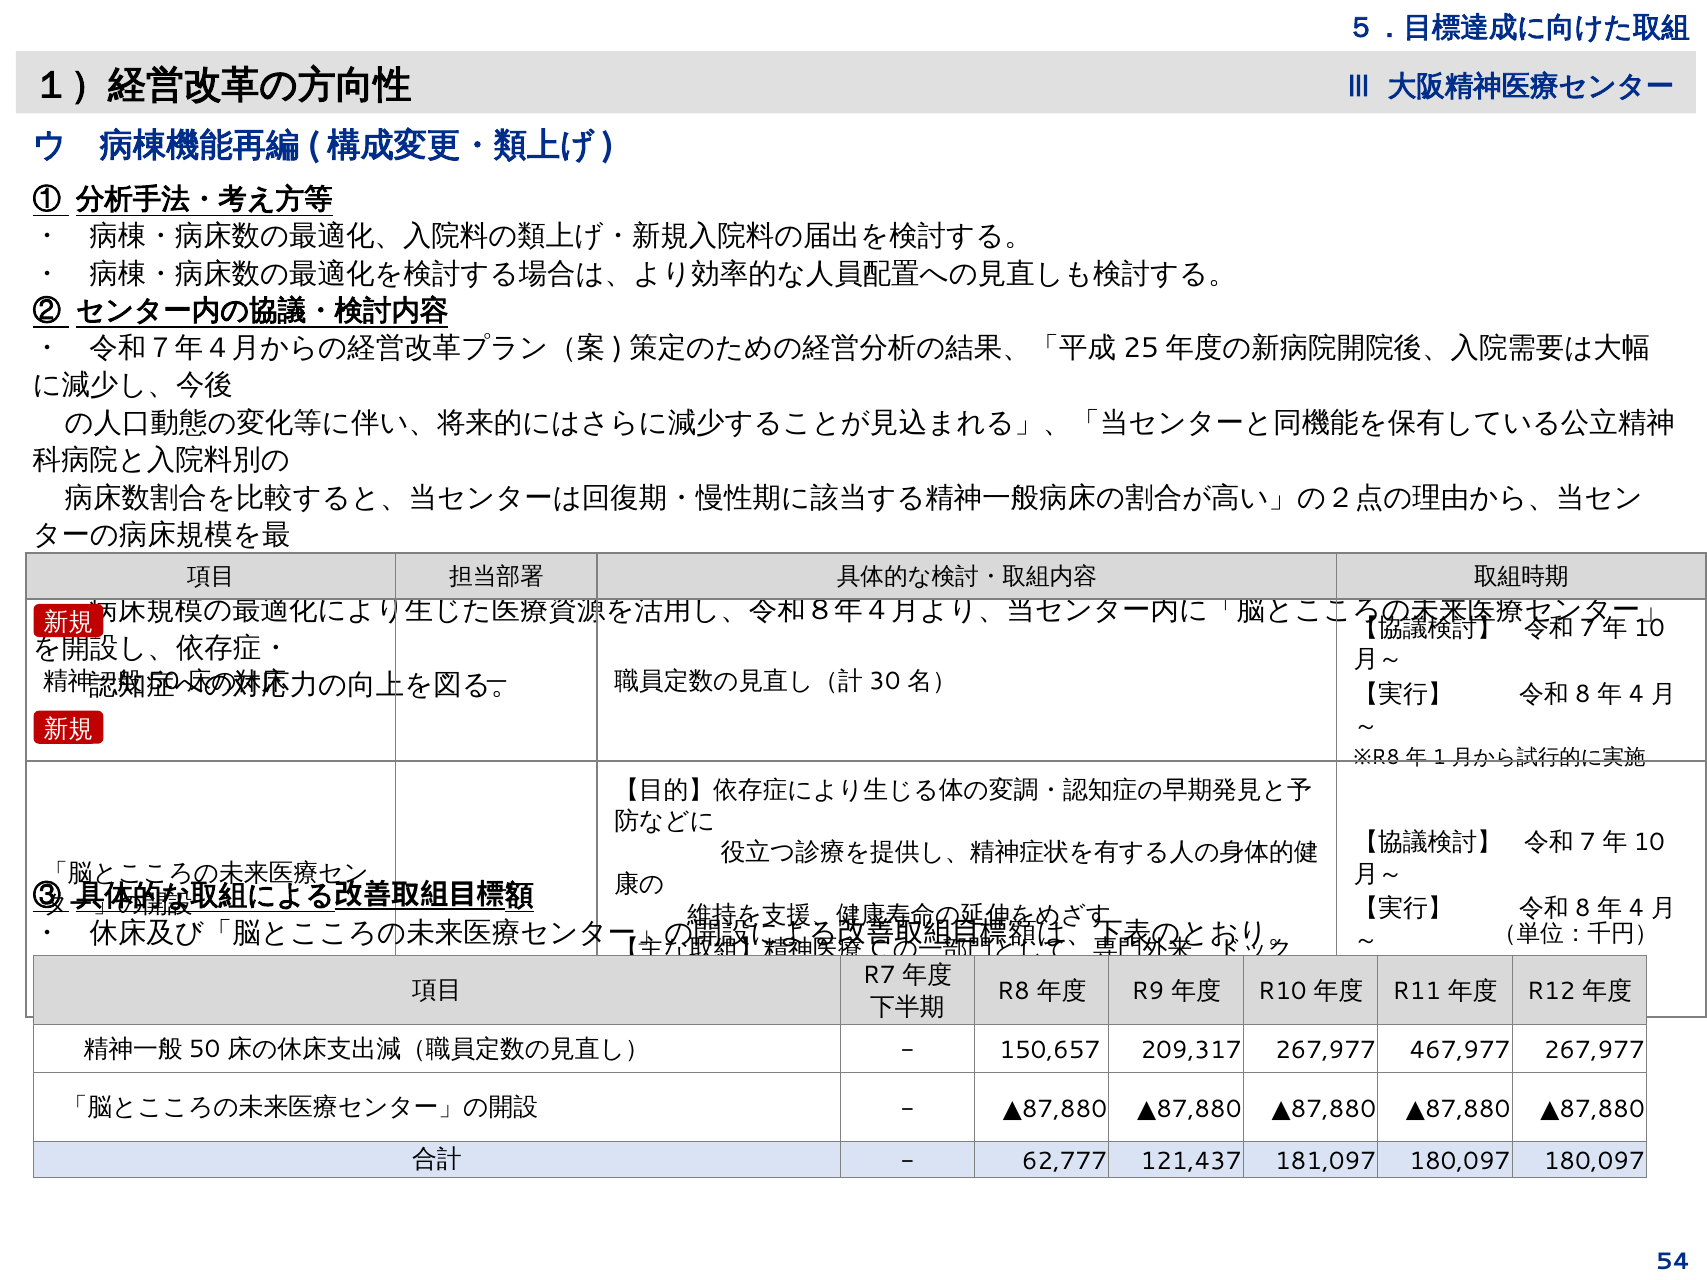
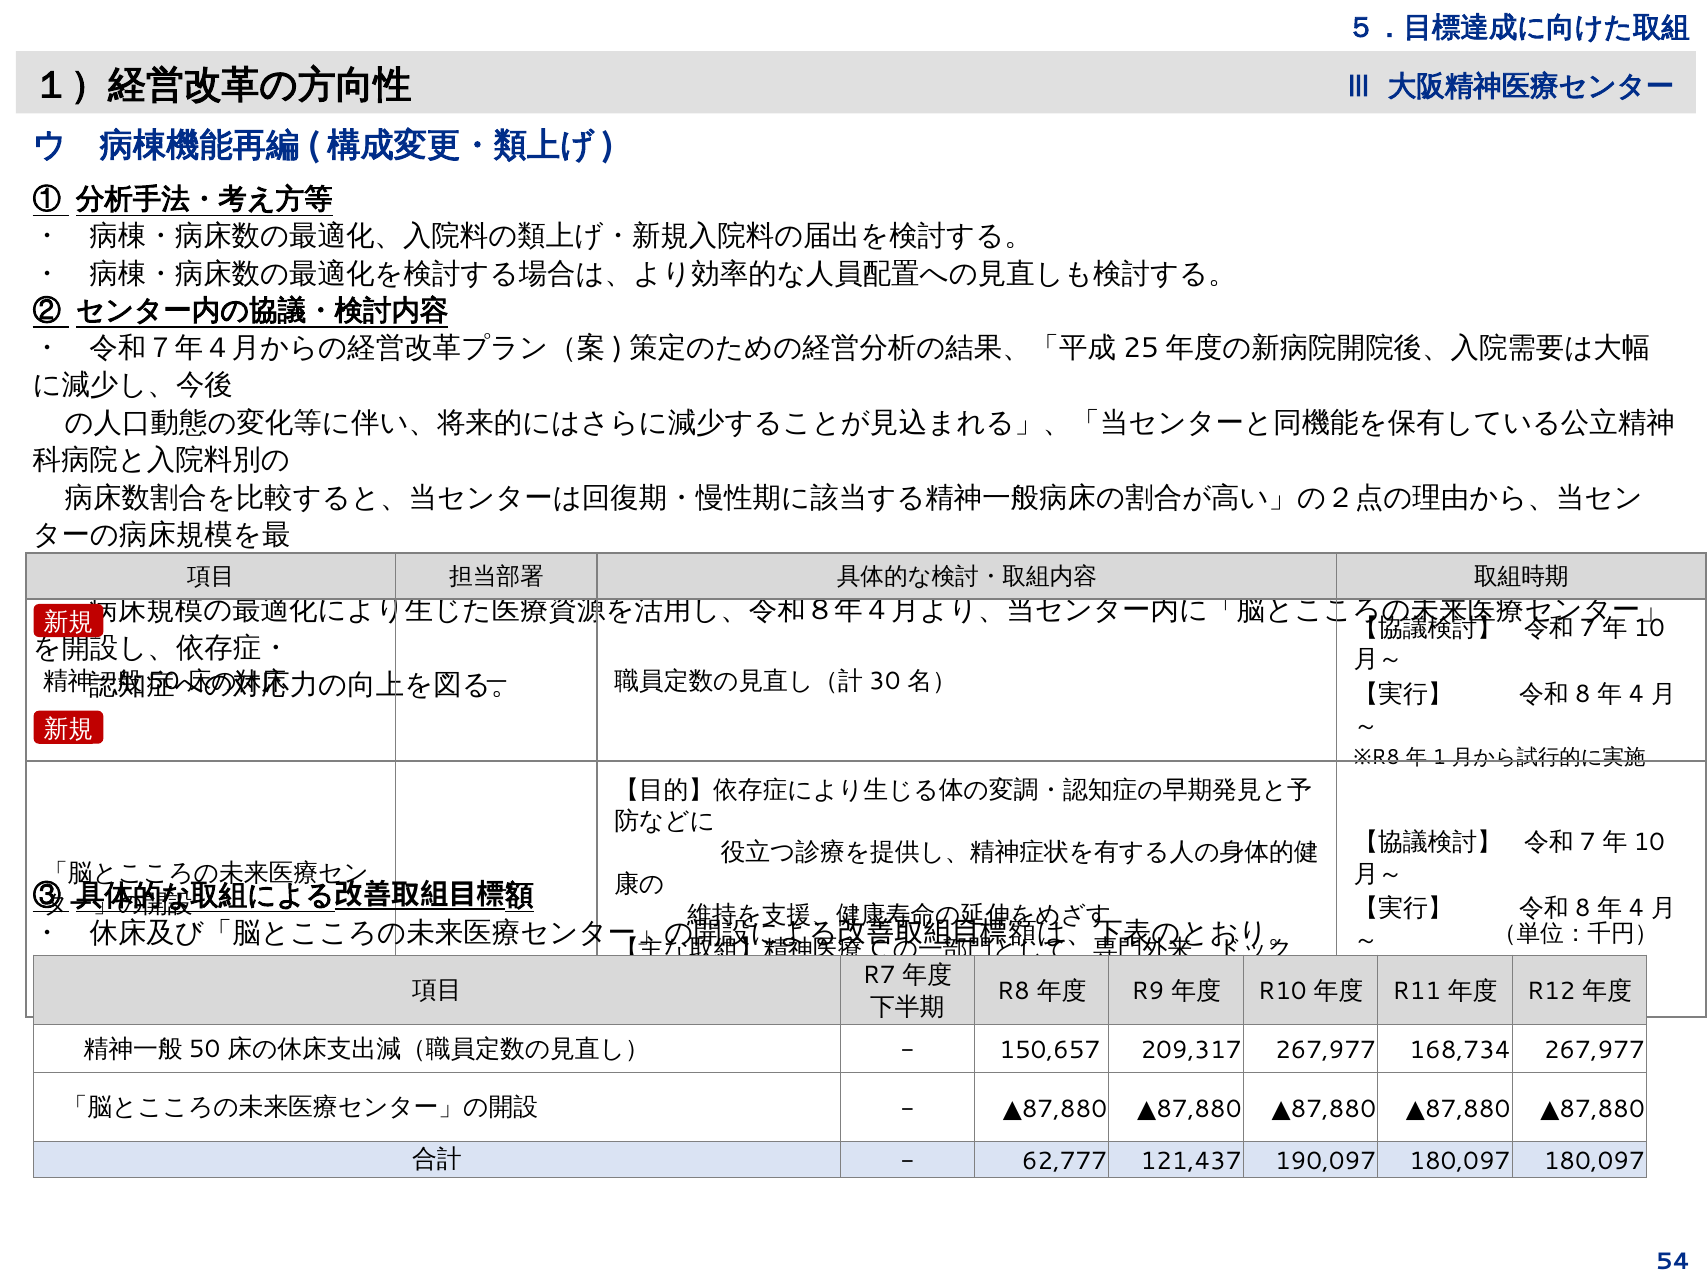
467,977: 467,977 -> 168,734
181,097: 181,097 -> 190,097
